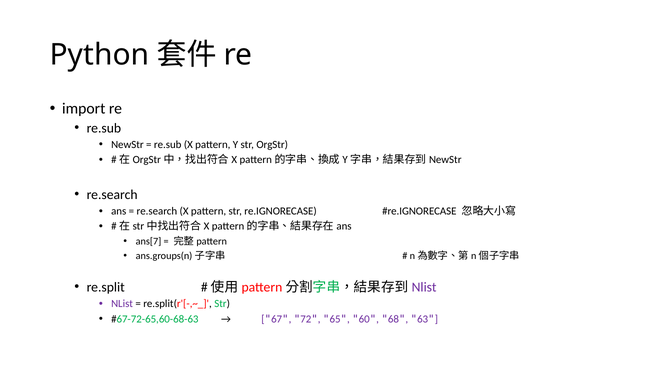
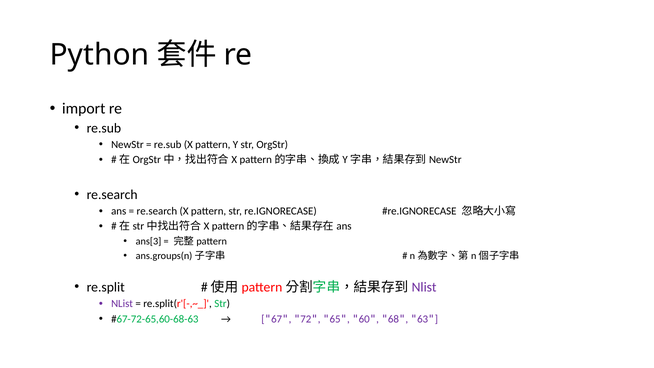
ans[7: ans[7 -> ans[3
